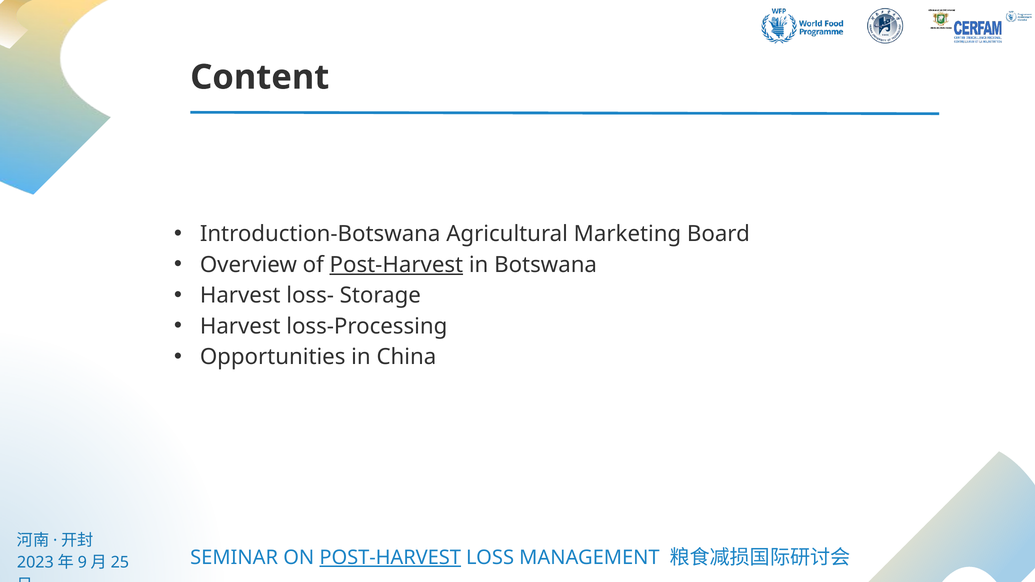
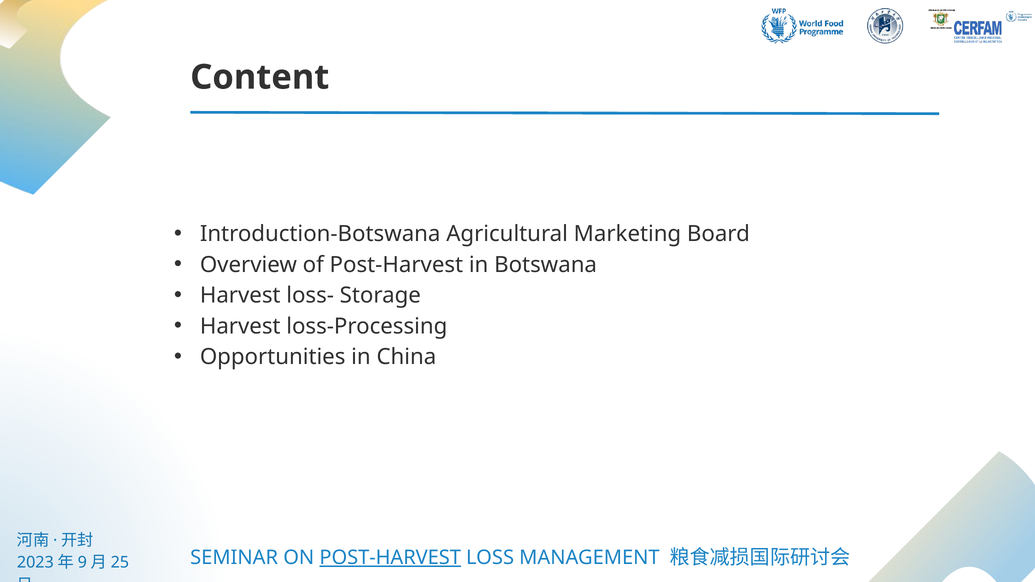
Post-Harvest at (396, 265) underline: present -> none
